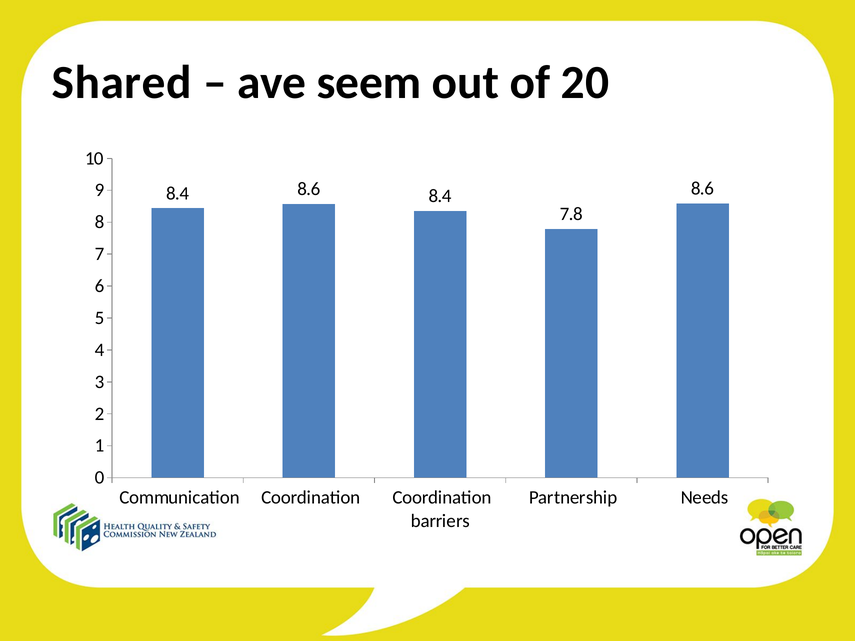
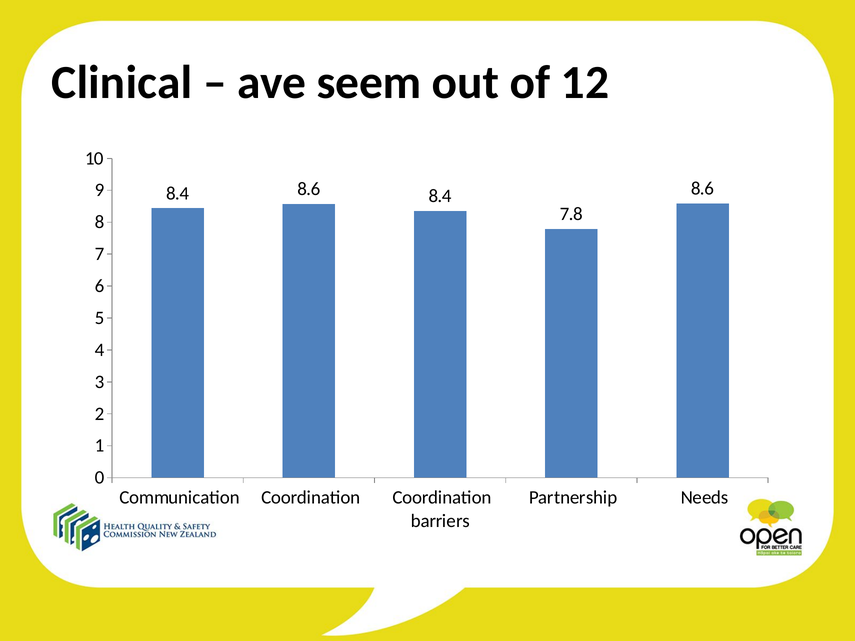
Shared: Shared -> Clinical
20: 20 -> 12
